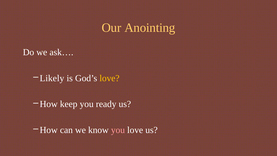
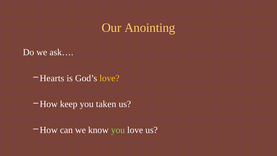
Likely: Likely -> Hearts
ready: ready -> taken
you at (118, 130) colour: pink -> light green
